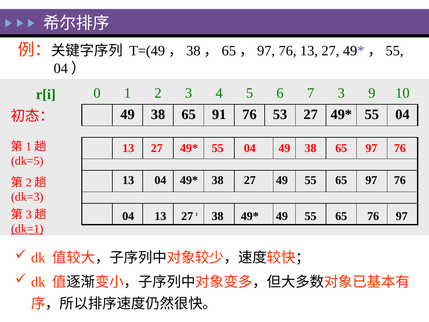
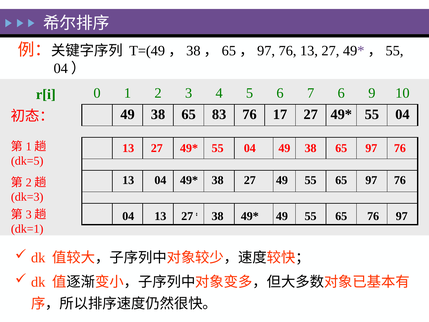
7 3: 3 -> 6
91: 91 -> 83
53: 53 -> 17
dk=1 underline: present -> none
